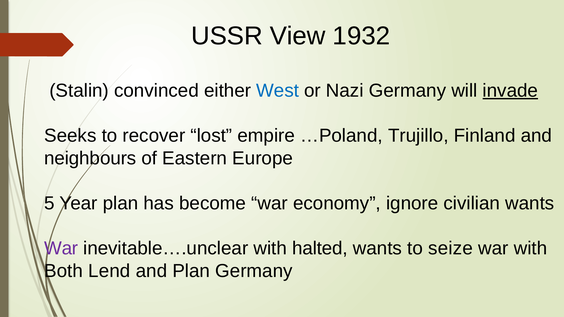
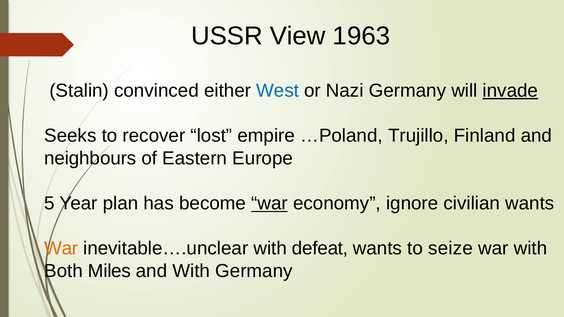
1932: 1932 -> 1963
war at (270, 204) underline: none -> present
War at (61, 249) colour: purple -> orange
halted: halted -> defeat
Lend: Lend -> Miles
and Plan: Plan -> With
